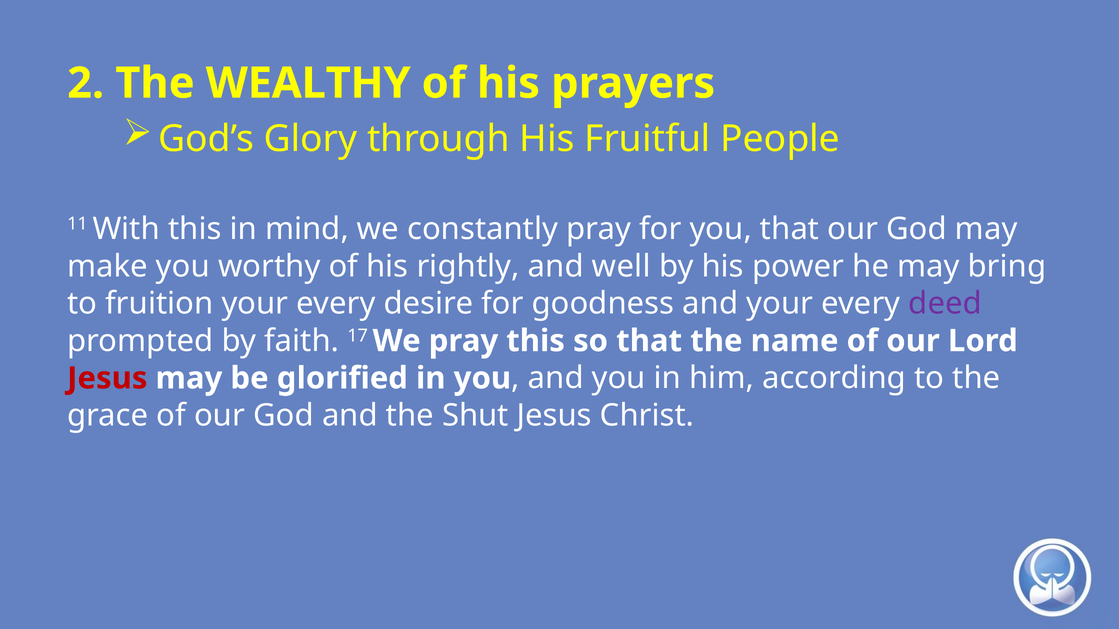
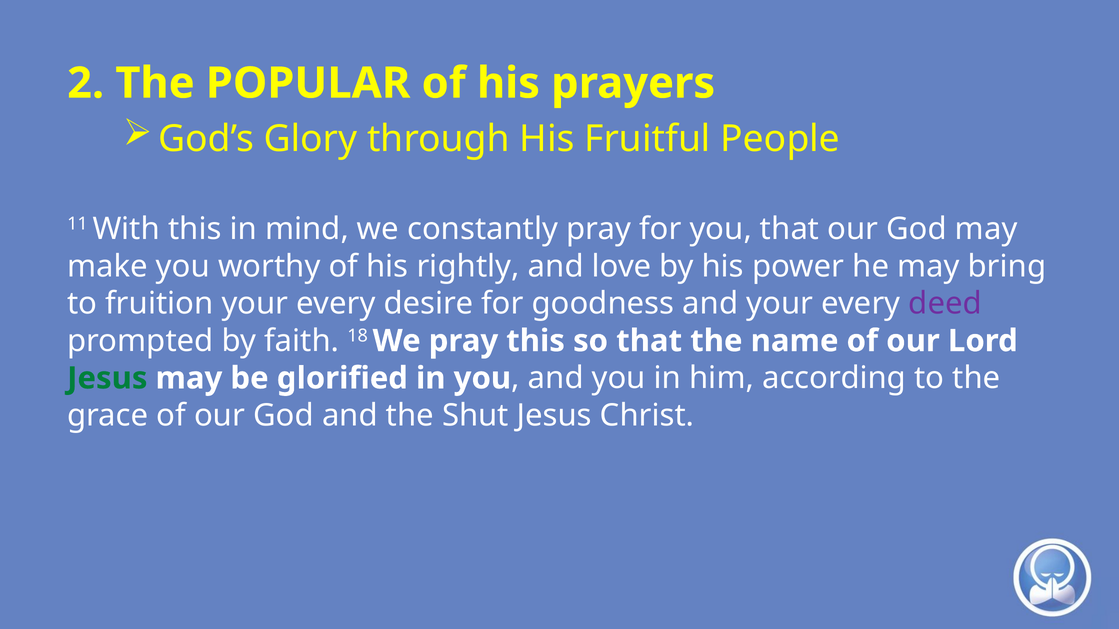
WEALTHY: WEALTHY -> POPULAR
well: well -> love
17: 17 -> 18
Jesus at (107, 378) colour: red -> green
